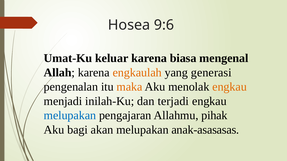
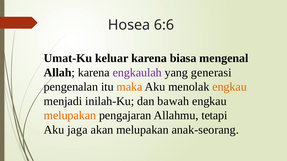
9:6: 9:6 -> 6:6
engkaulah colour: orange -> purple
terjadi: terjadi -> bawah
melupakan at (70, 116) colour: blue -> orange
pihak: pihak -> tetapi
bagi: bagi -> jaga
anak-asasasas: anak-asasasas -> anak-seorang
